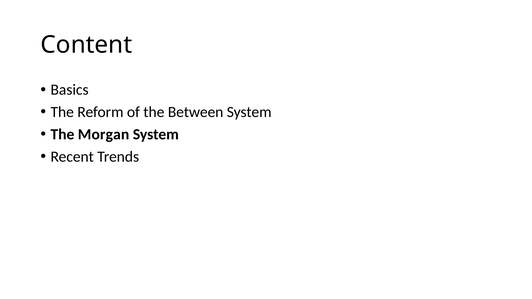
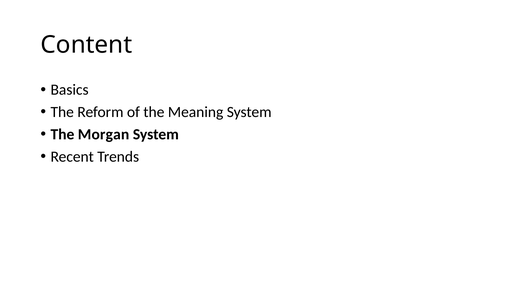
Between: Between -> Meaning
